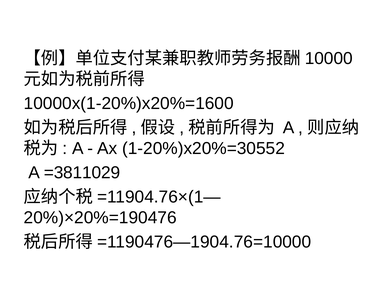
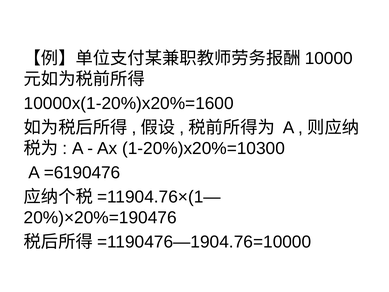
1-20%)x20%=30552: 1-20%)x20%=30552 -> 1-20%)x20%=10300
=3811029: =3811029 -> =6190476
